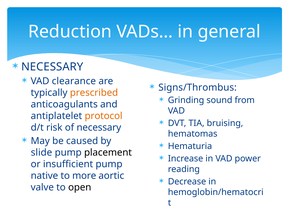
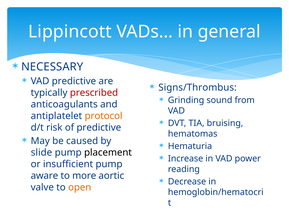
Reduction: Reduction -> Lippincott
VAD clearance: clearance -> predictive
prescribed colour: orange -> red
of necessary: necessary -> predictive
native: native -> aware
open colour: black -> orange
